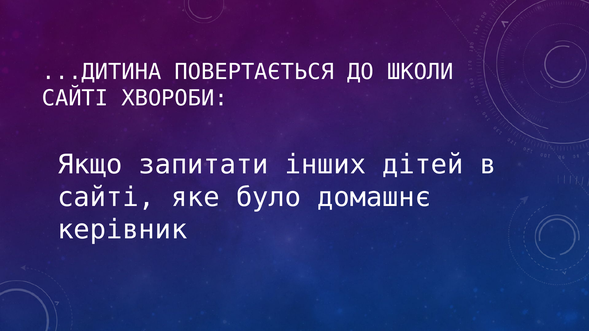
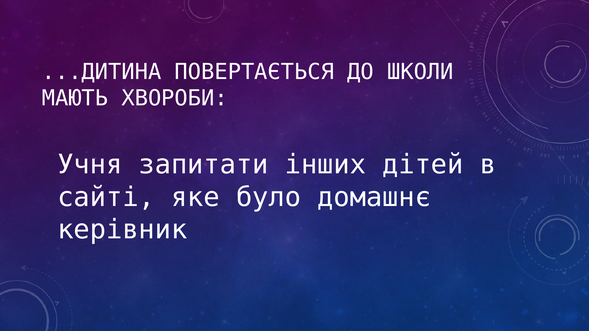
САЙТІ at (75, 98): САЙТІ -> МАЮТЬ
Якщо: Якщо -> Учня
